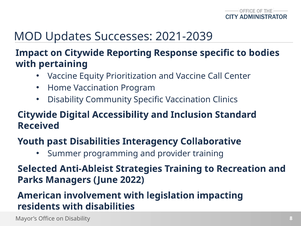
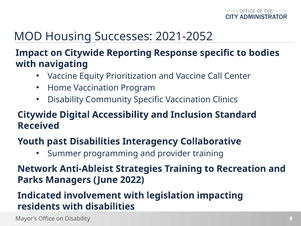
Updates: Updates -> Housing
2021-2039: 2021-2039 -> 2021-2052
pertaining: pertaining -> navigating
Selected: Selected -> Network
American: American -> Indicated
